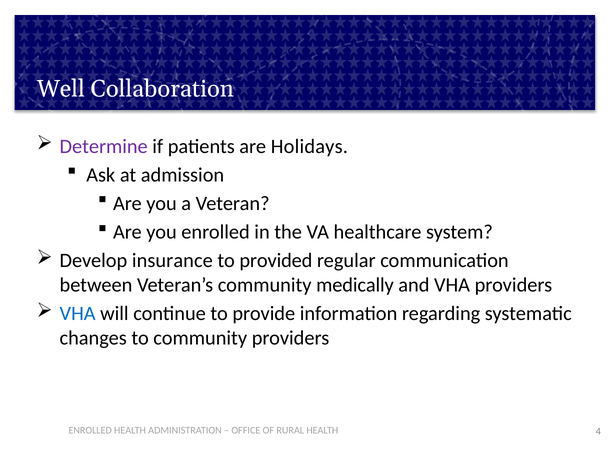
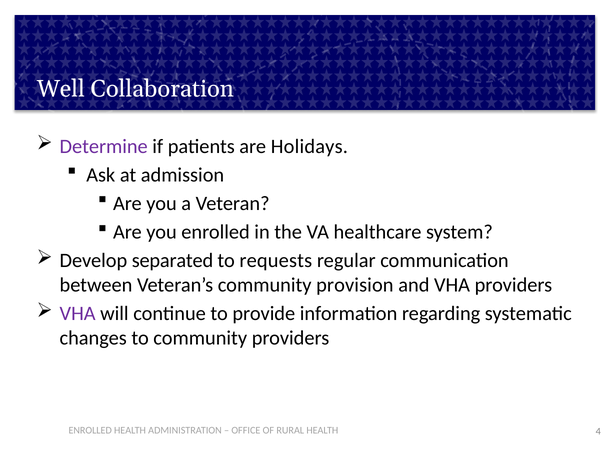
insurance: insurance -> separated
provided: provided -> requests
medically: medically -> provision
VHA at (78, 313) colour: blue -> purple
